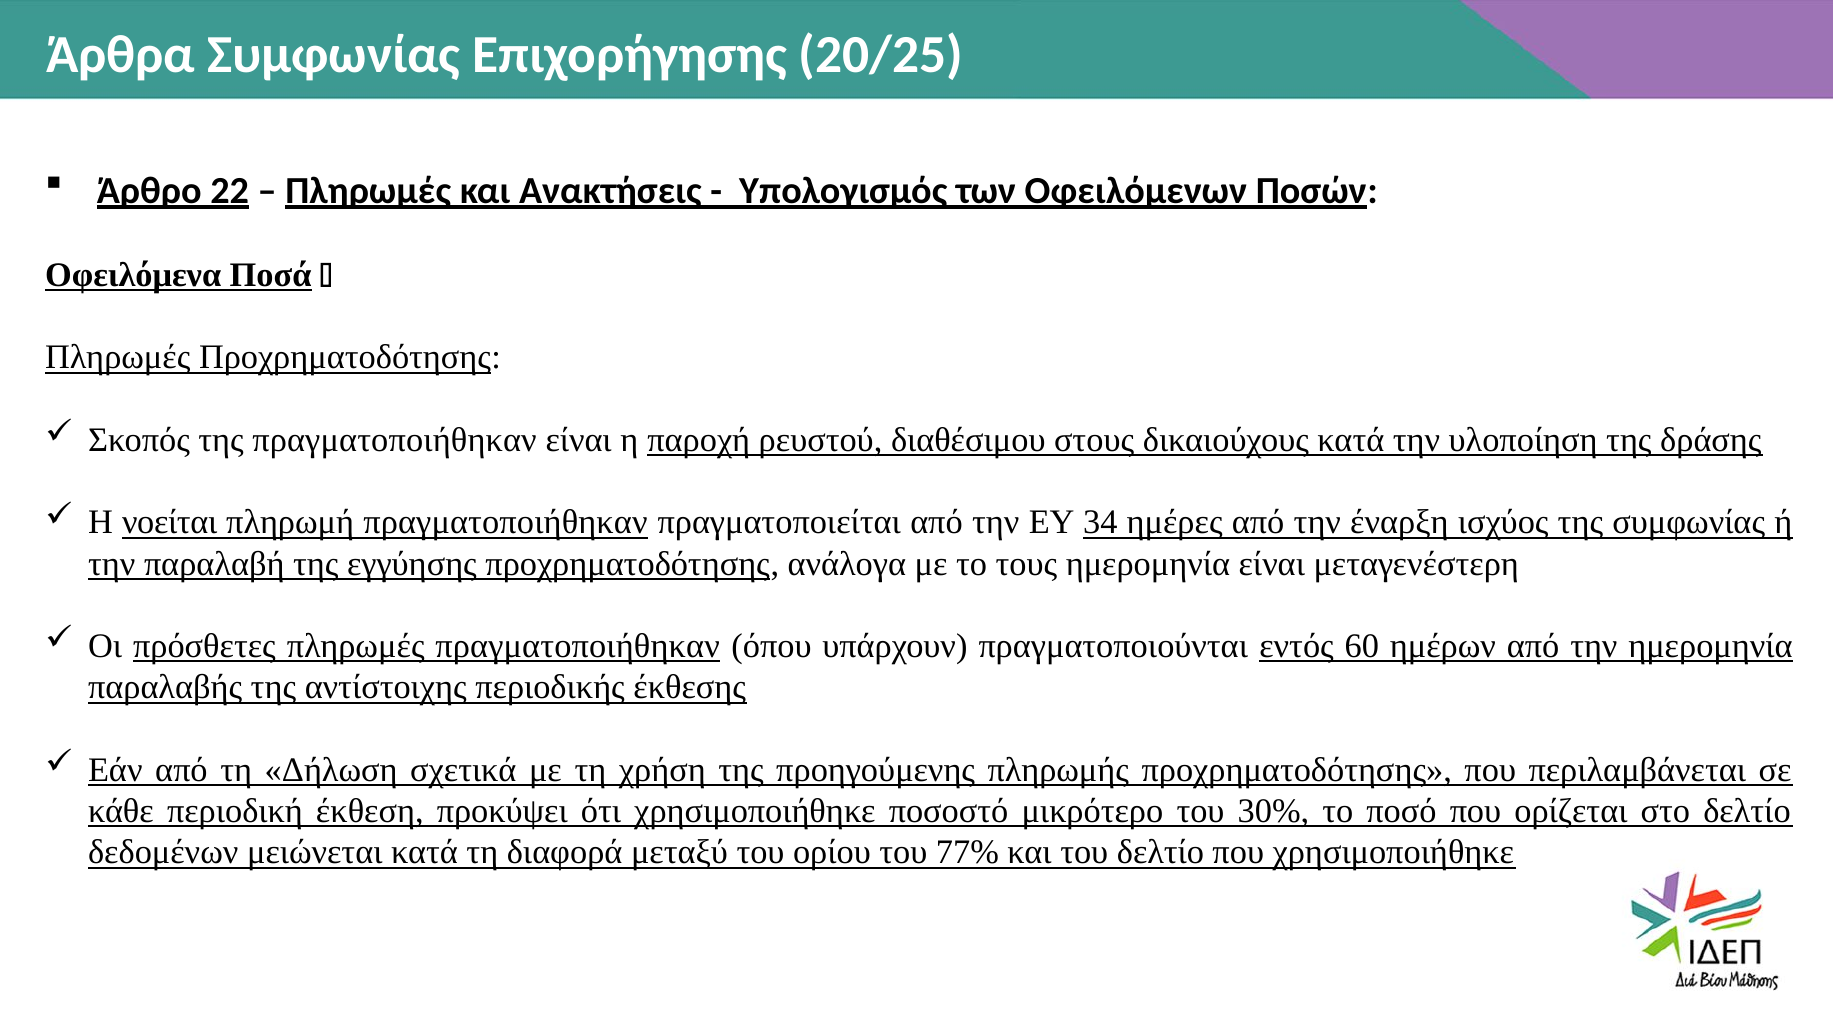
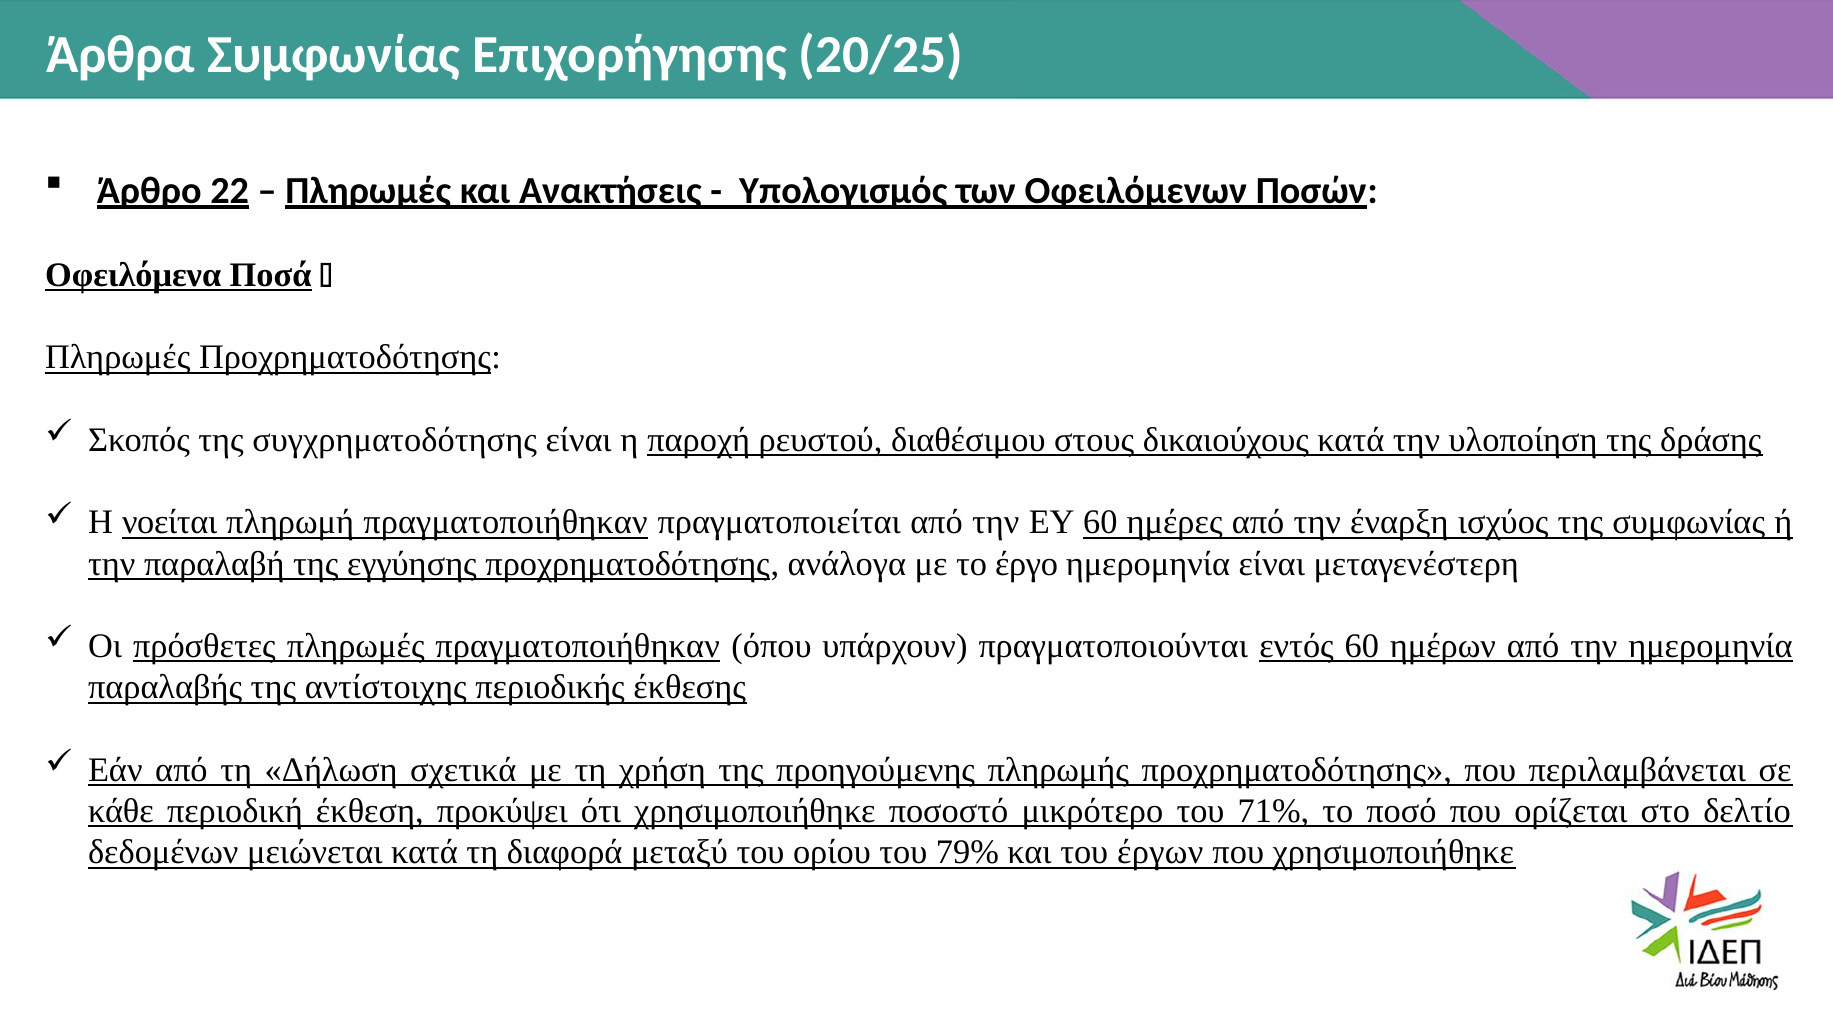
της πραγματοποιήθηκαν: πραγματοποιήθηκαν -> συγχρηματοδότησης
ΕΥ 34: 34 -> 60
τους: τους -> έργο
30%: 30% -> 71%
77%: 77% -> 79%
του δελτίο: δελτίο -> έργων
